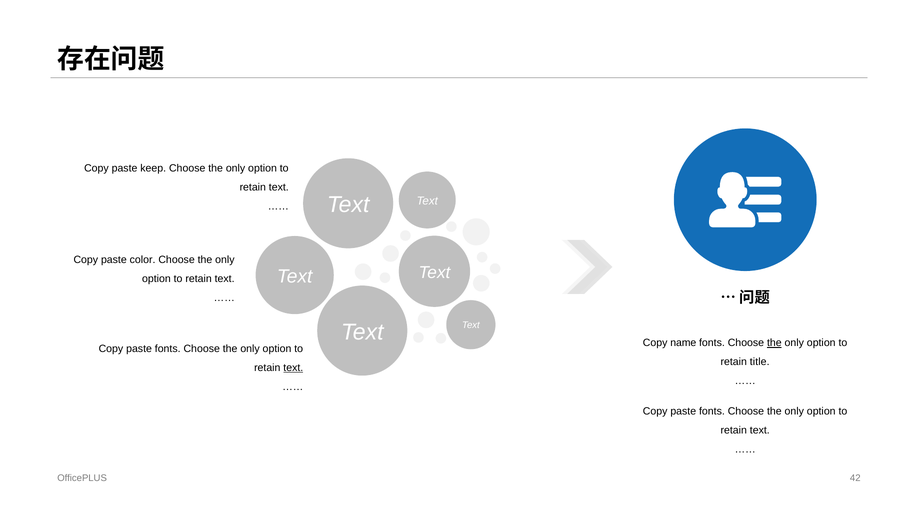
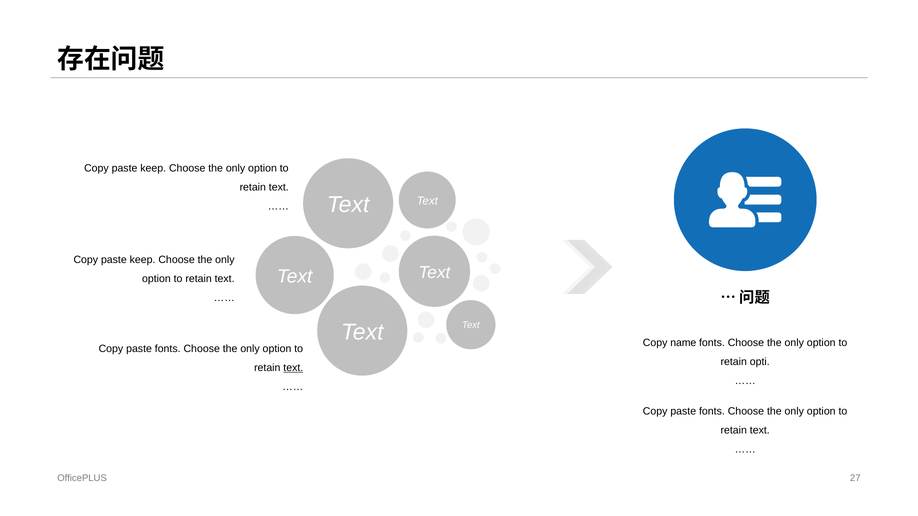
color at (143, 260): color -> keep
the at (774, 343) underline: present -> none
title: title -> opti
42: 42 -> 27
